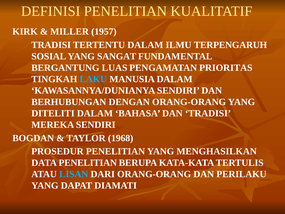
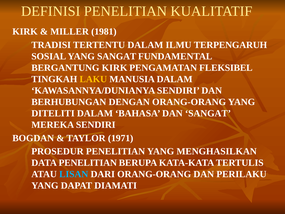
1957: 1957 -> 1981
BERGANTUNG LUAS: LUAS -> KIRK
PRIORITAS: PRIORITAS -> FLEKSIBEL
LAKU colour: light blue -> yellow
DAN TRADISI: TRADISI -> SANGAT
1968: 1968 -> 1971
